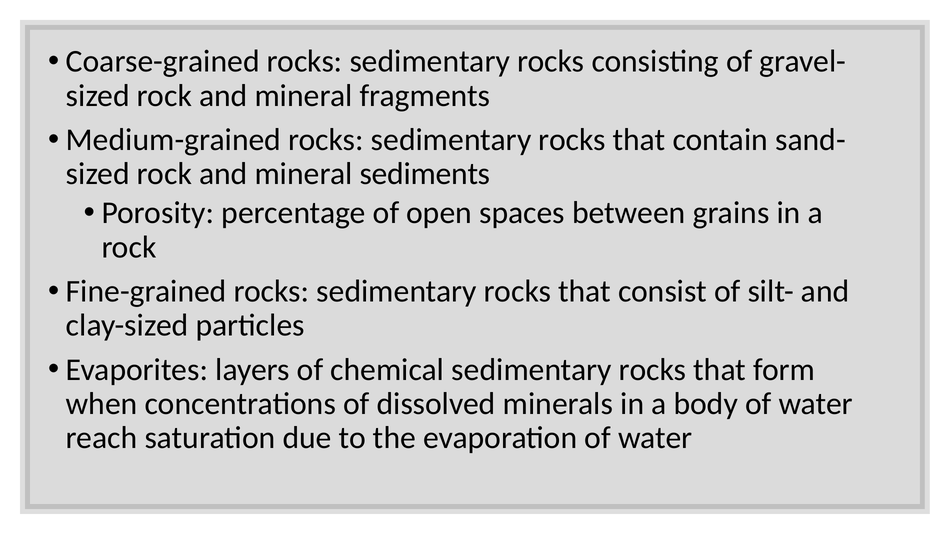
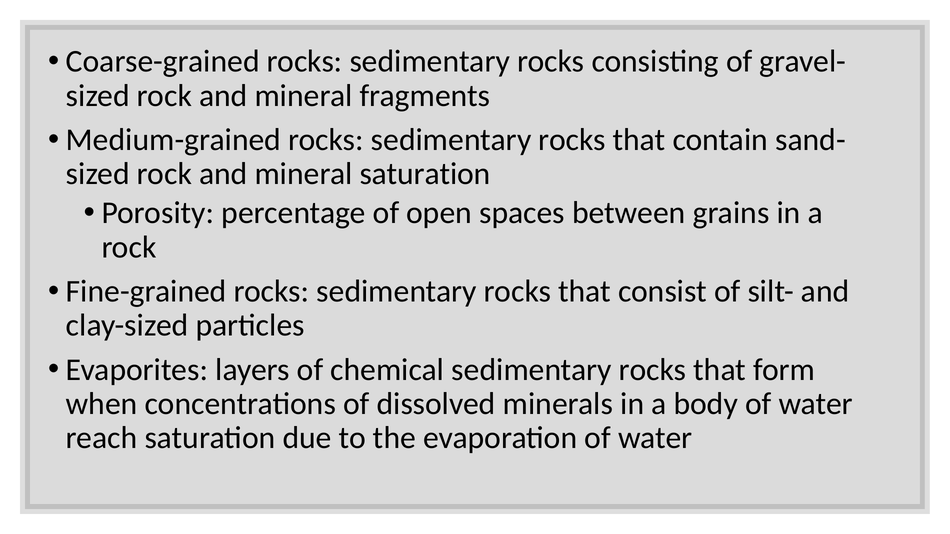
mineral sediments: sediments -> saturation
